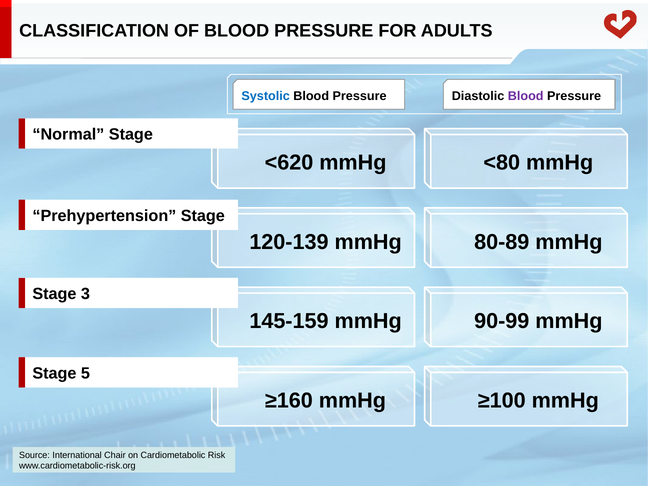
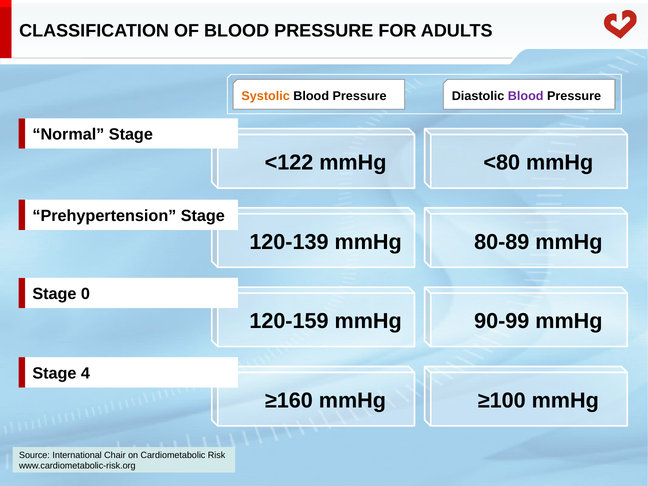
Systolic colour: blue -> orange
<620: <620 -> <122
3: 3 -> 0
145-159: 145-159 -> 120-159
5: 5 -> 4
